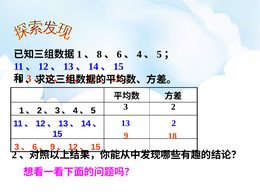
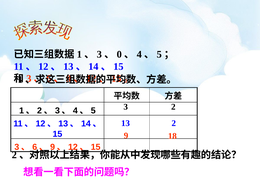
8 at (99, 54): 8 -> 3
6 at (119, 54): 6 -> 0
